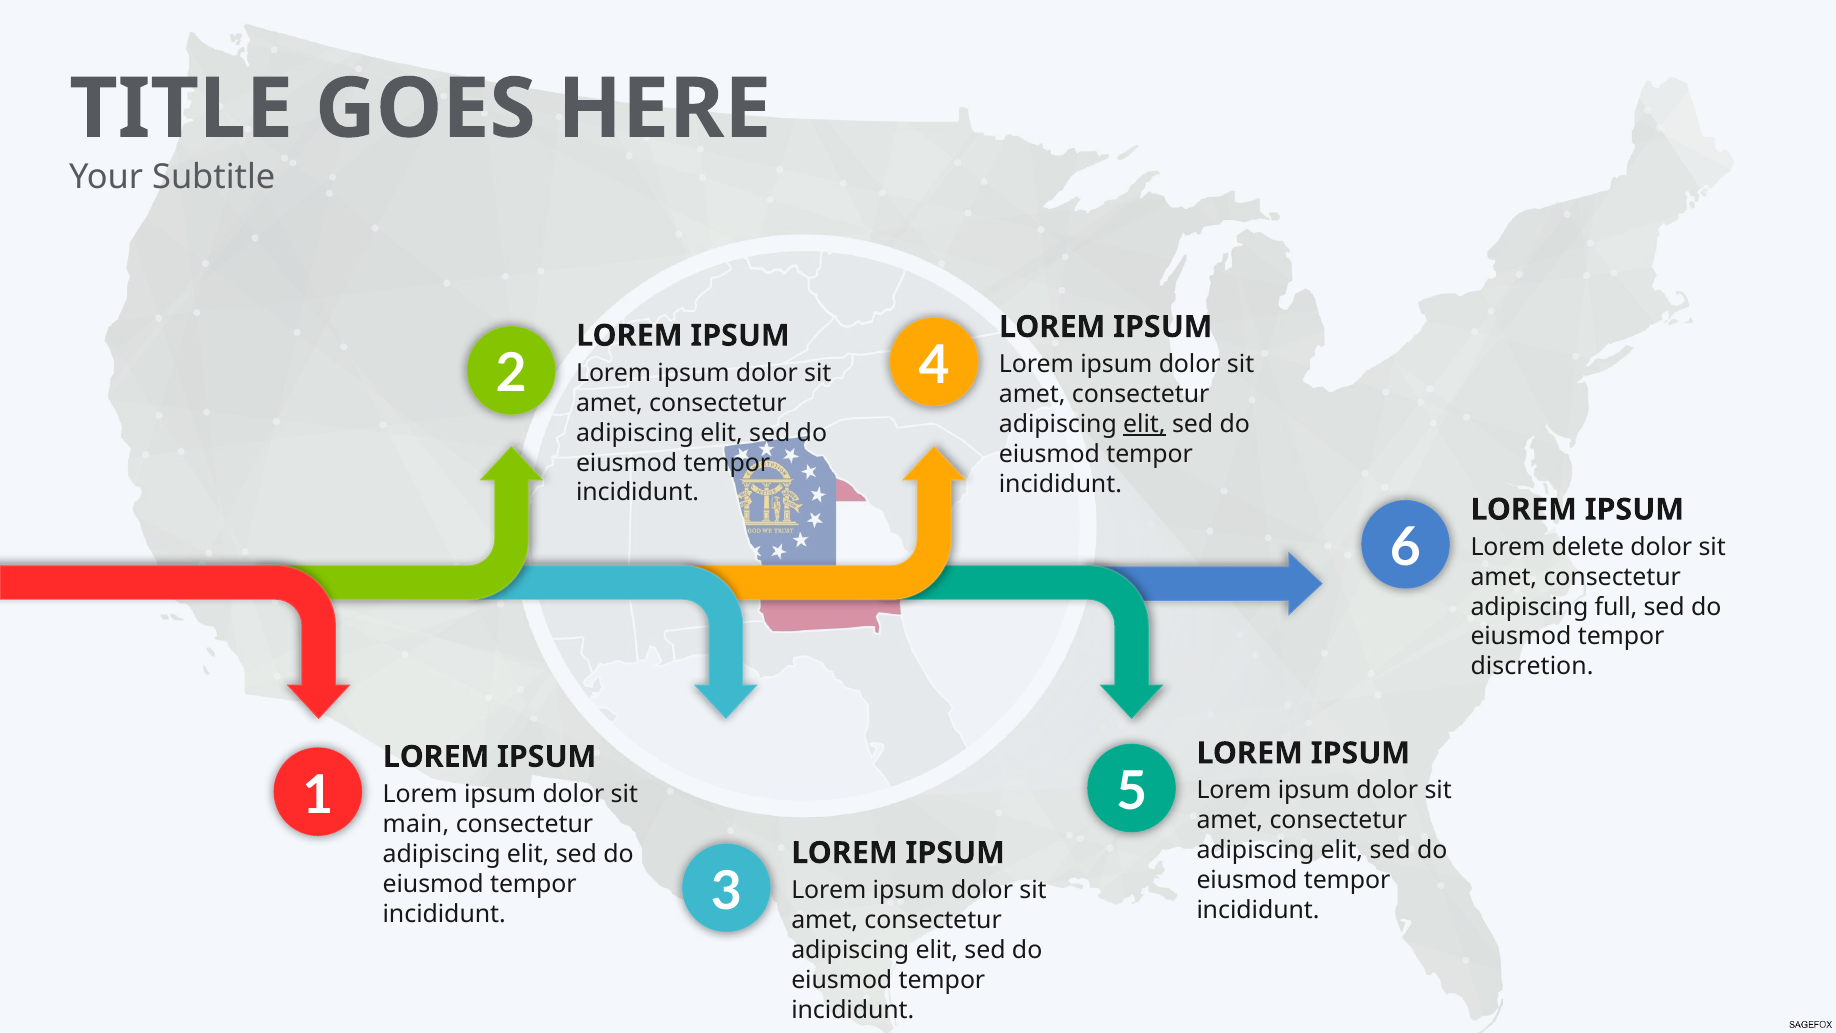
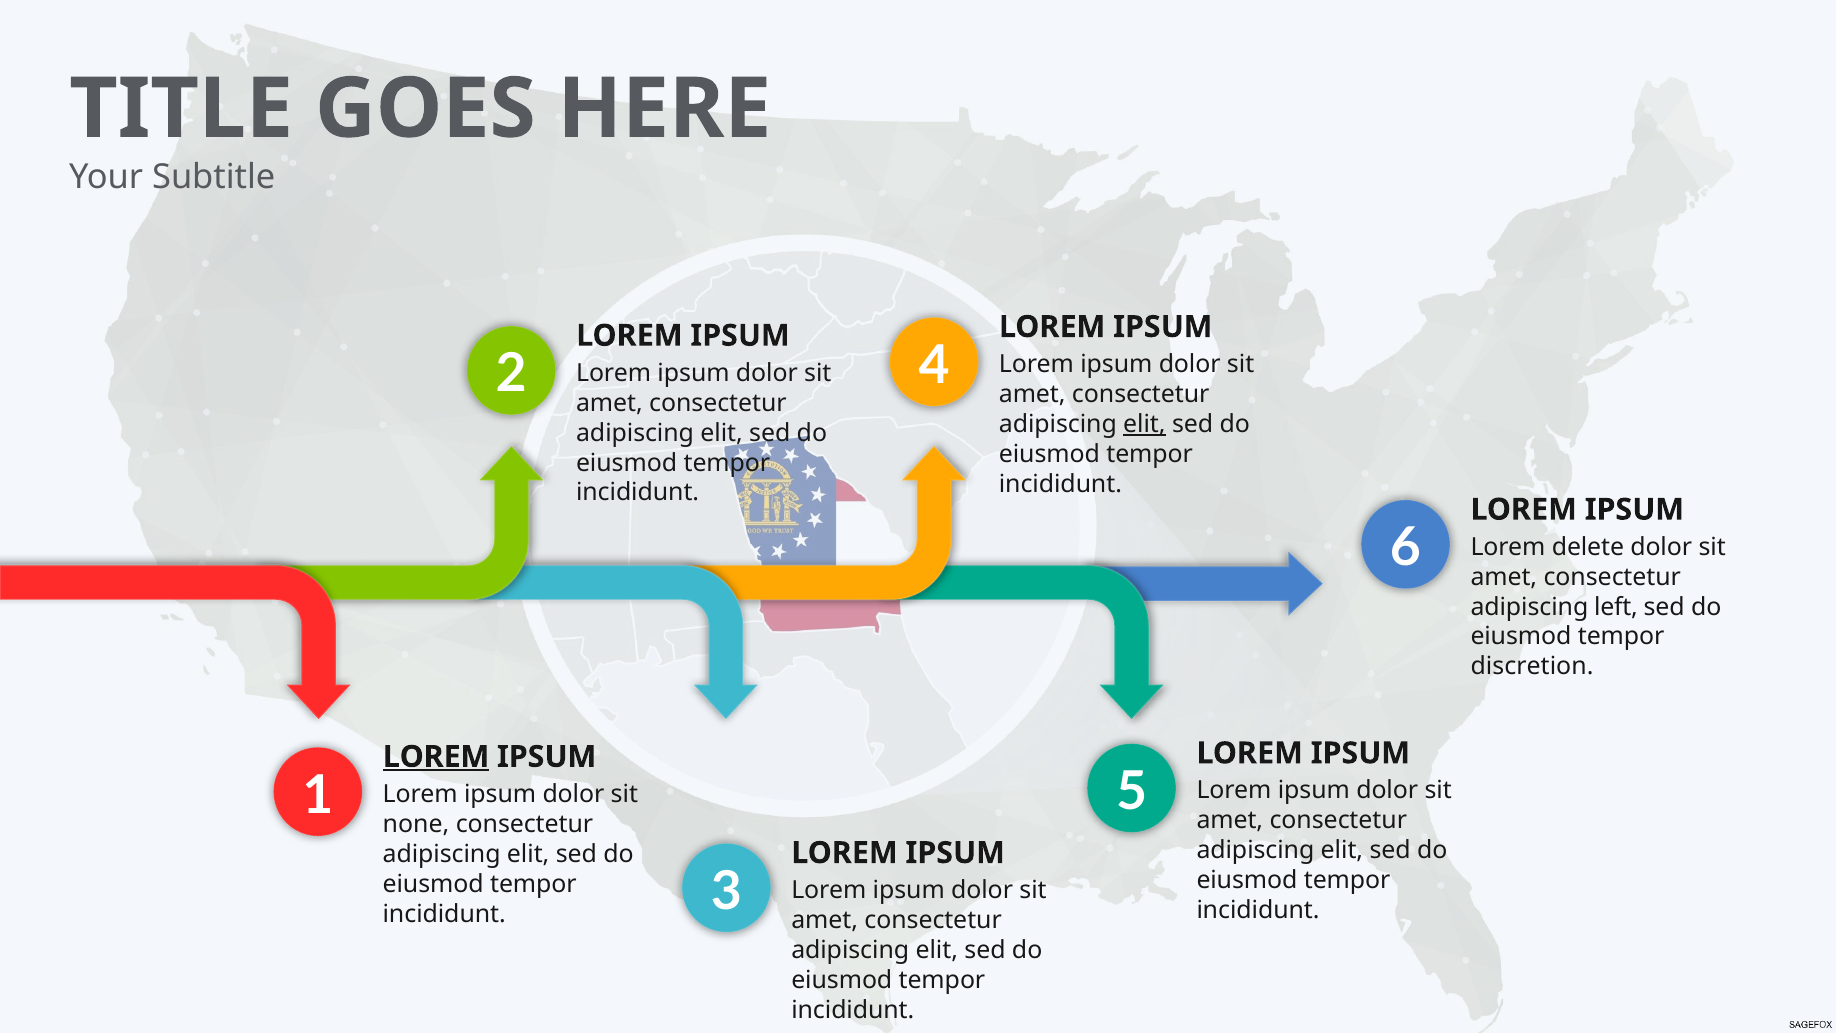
full: full -> left
LOREM at (436, 757) underline: none -> present
main: main -> none
